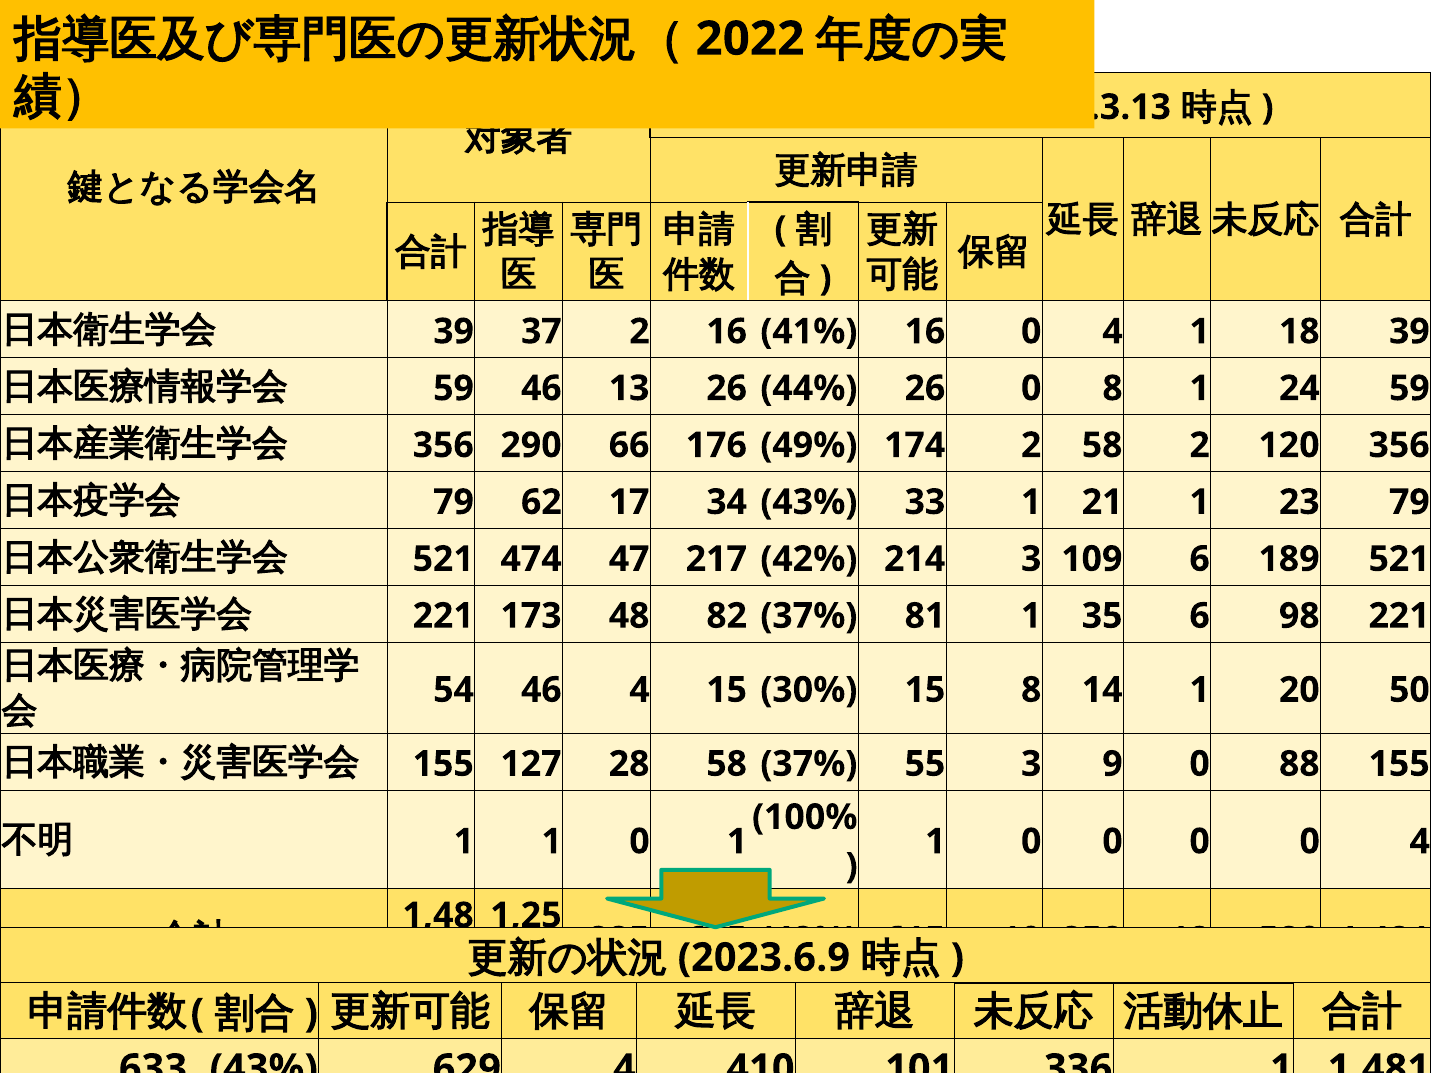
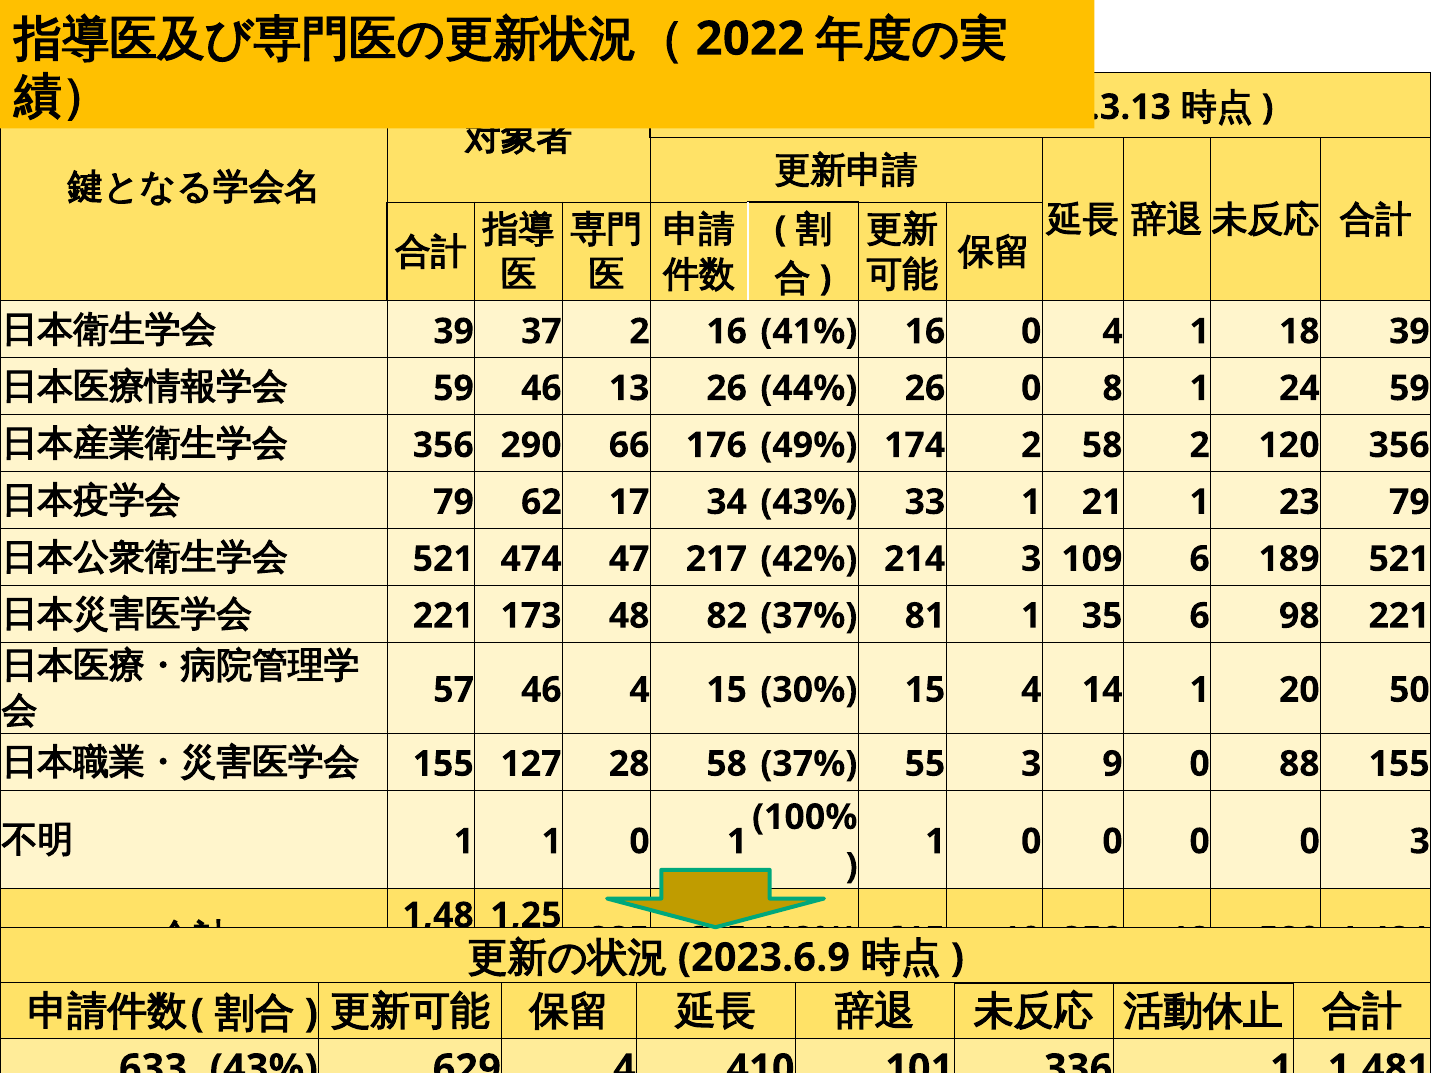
54: 54 -> 57
15 8: 8 -> 4
0 0 4: 4 -> 3
